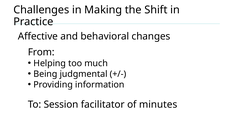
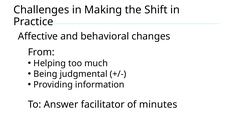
Session: Session -> Answer
